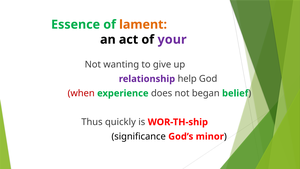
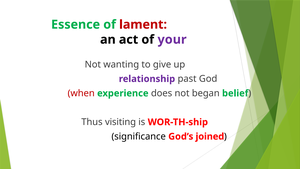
lament colour: orange -> red
help: help -> past
quickly: quickly -> visiting
minor: minor -> joined
